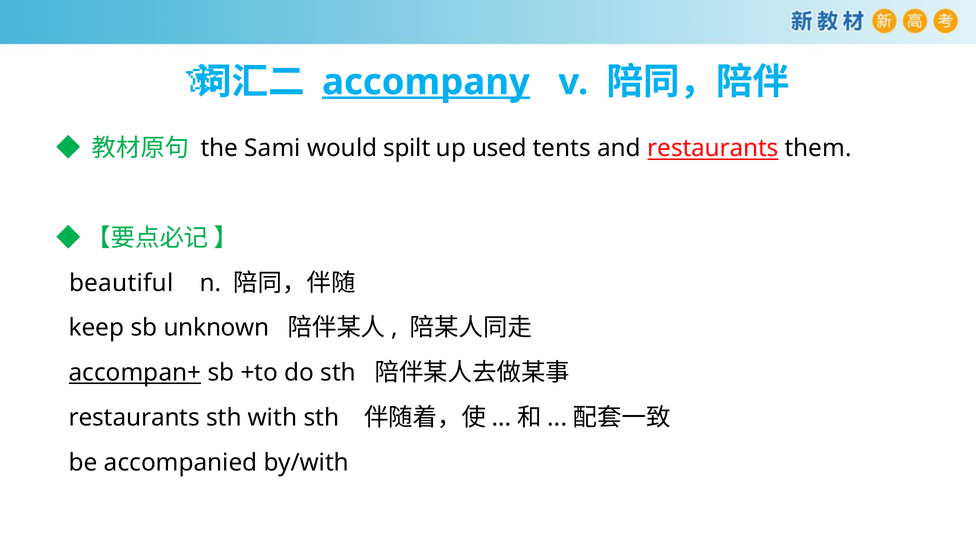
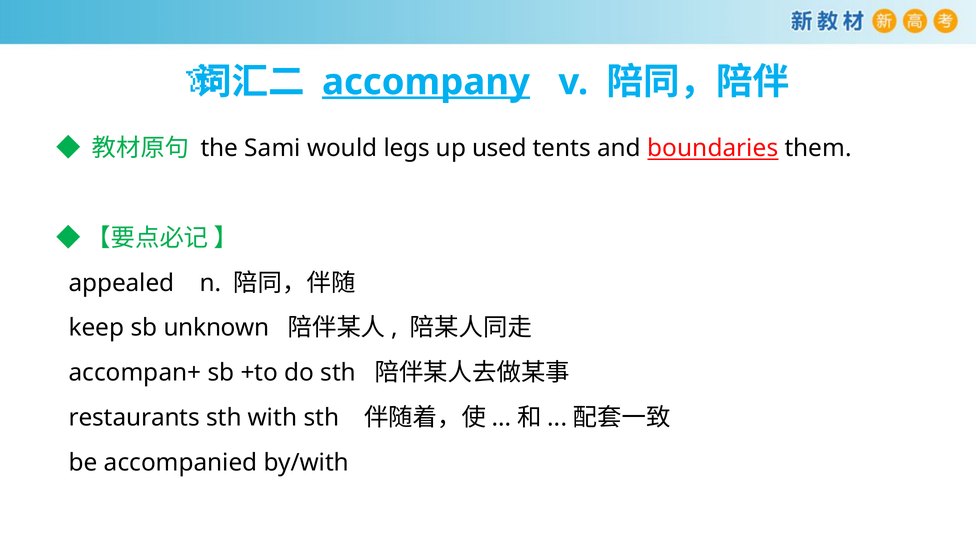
spilt: spilt -> legs
and restaurants: restaurants -> boundaries
beautiful: beautiful -> appealed
accompan+ underline: present -> none
